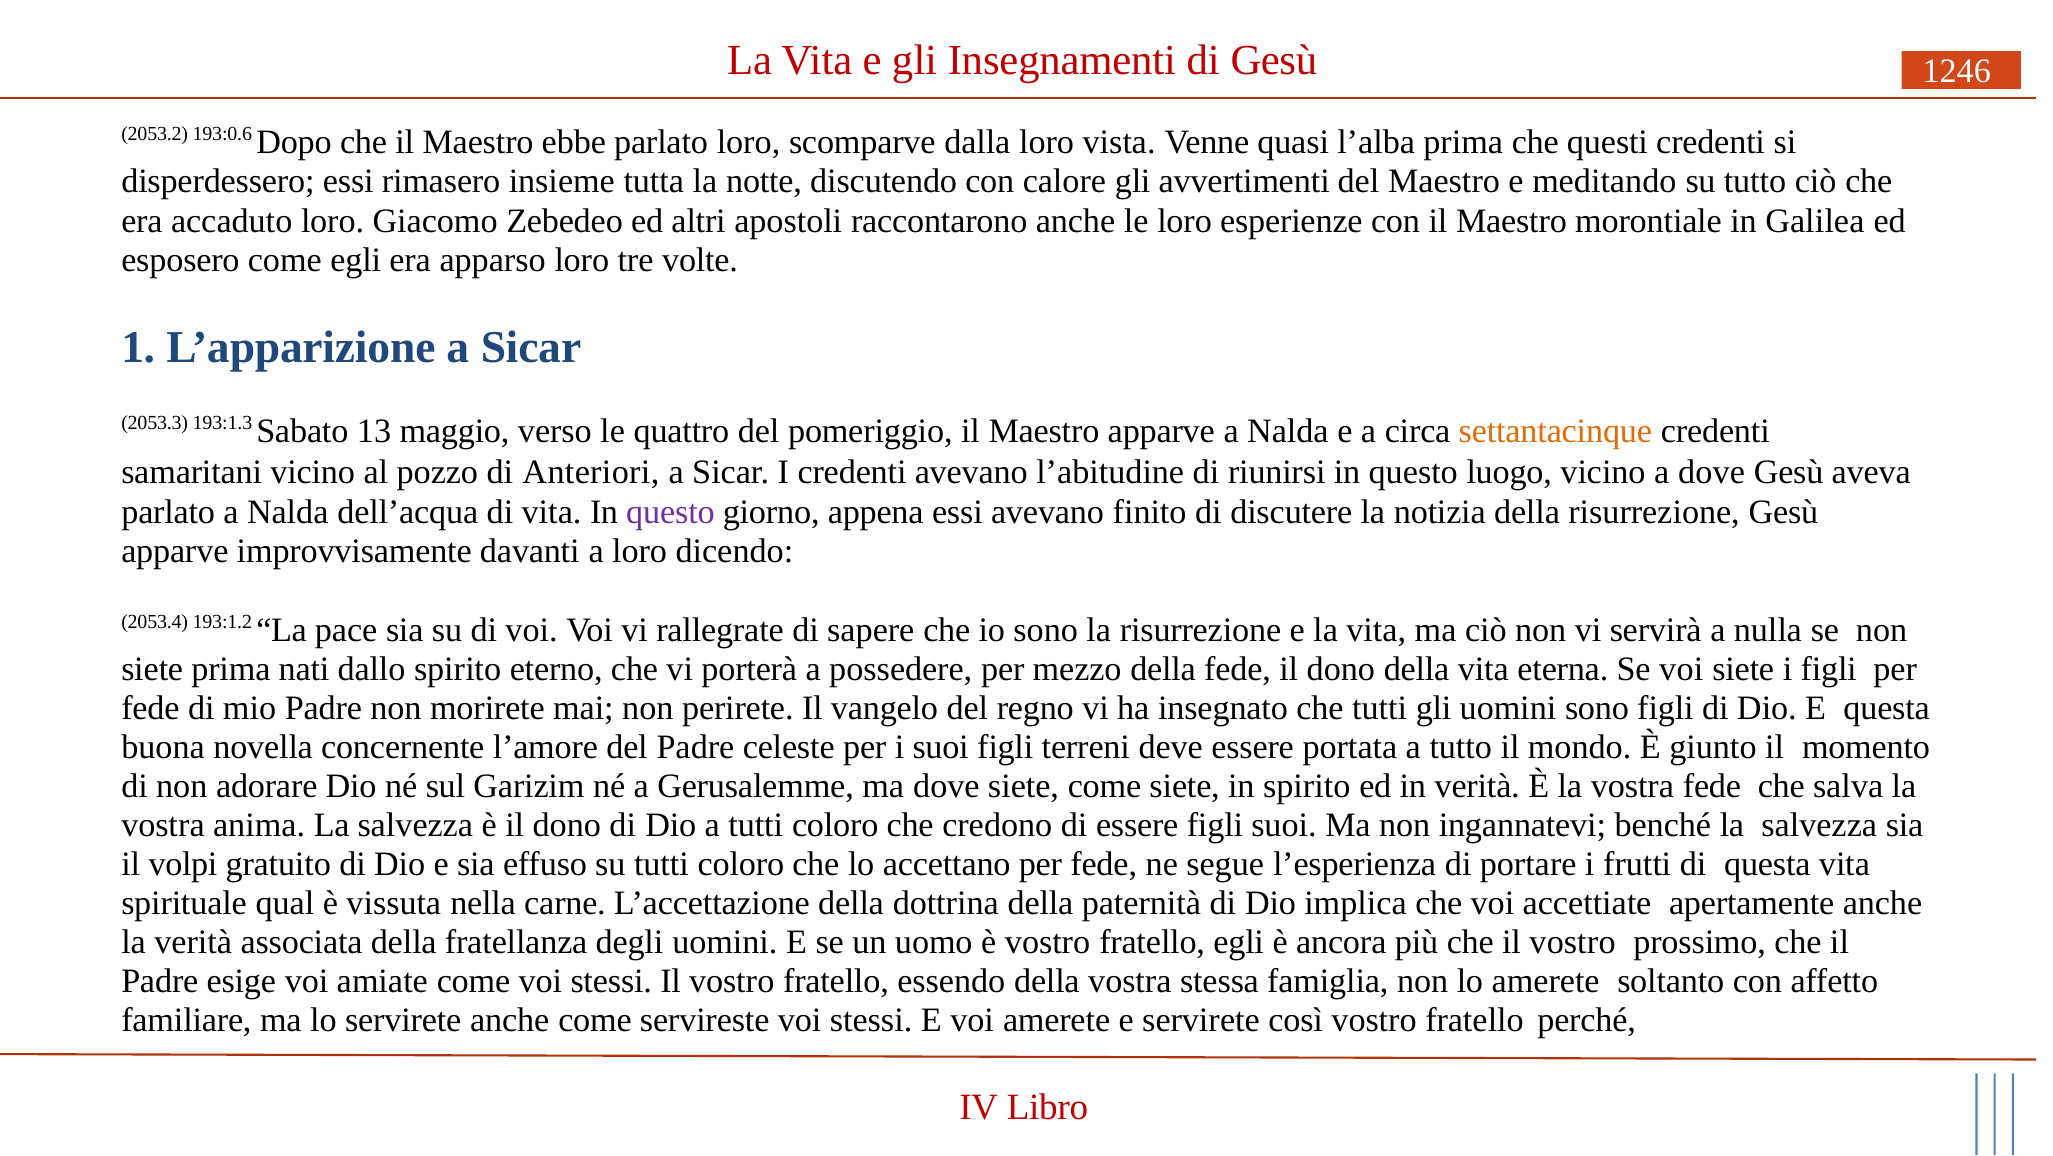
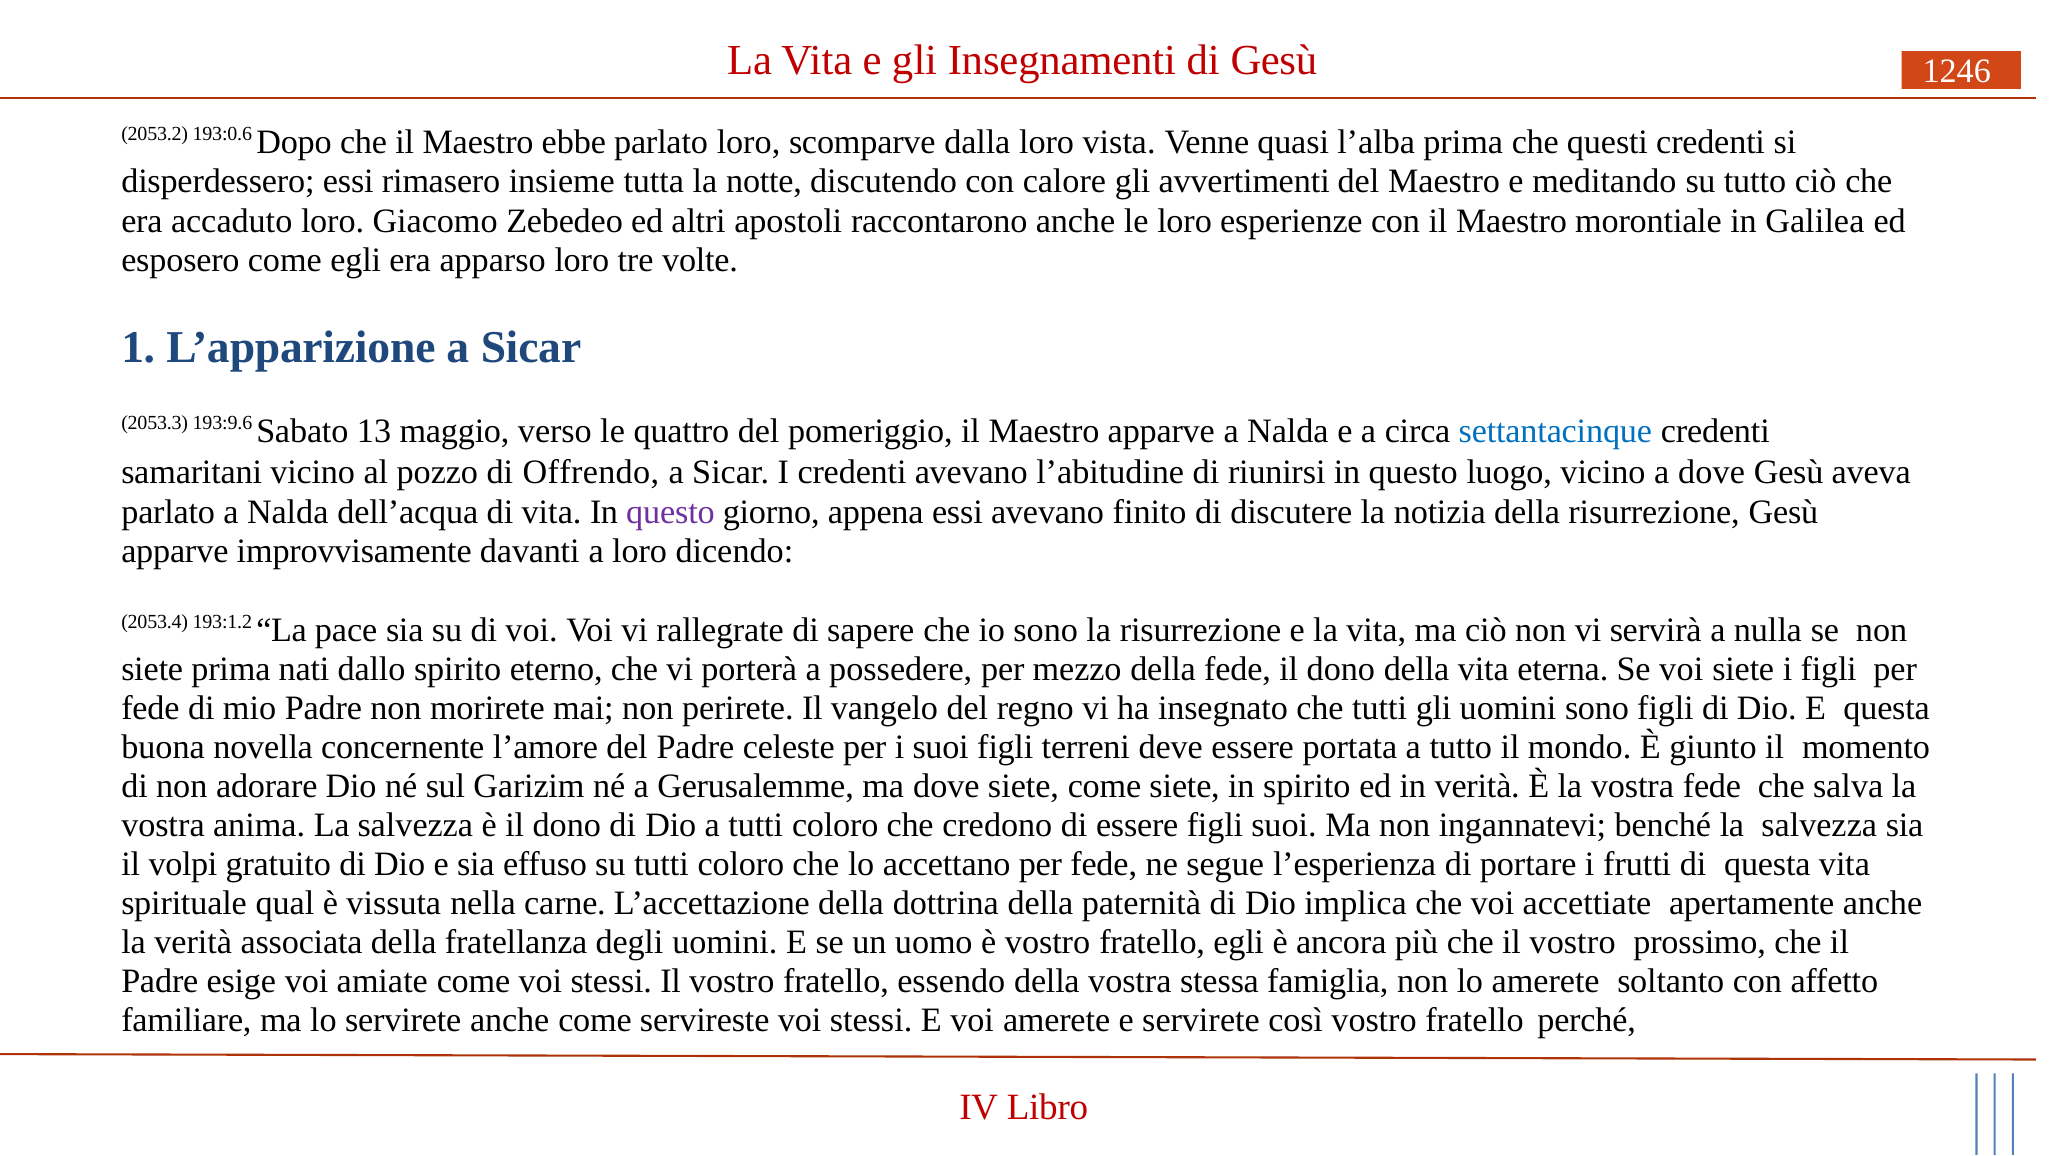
193:1.3: 193:1.3 -> 193:9.6
settantacinque colour: orange -> blue
Anteriori: Anteriori -> Offrendo
